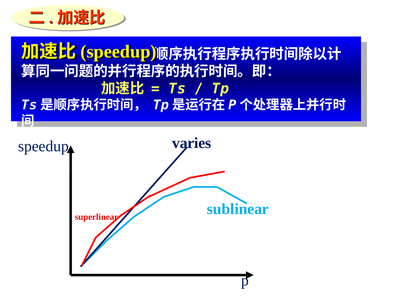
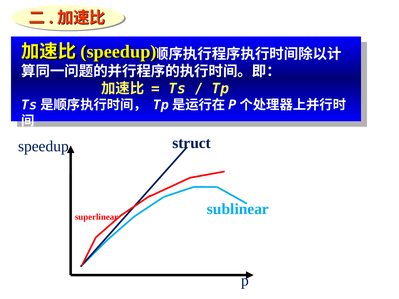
varies: varies -> struct
